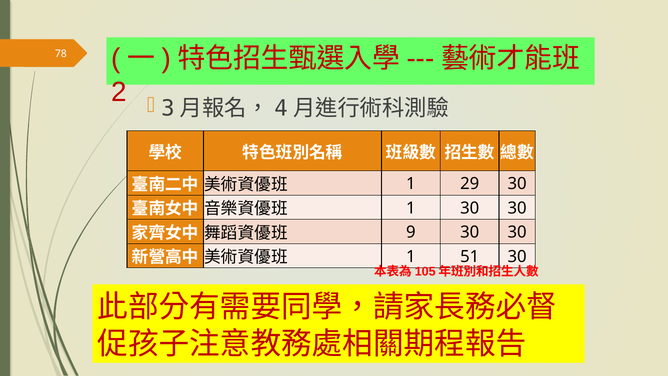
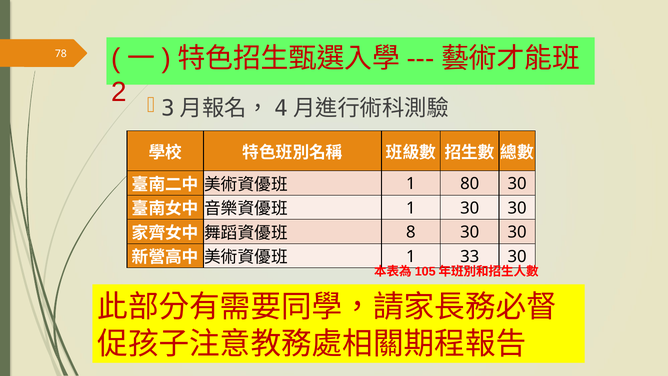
29: 29 -> 80
9: 9 -> 8
51: 51 -> 33
